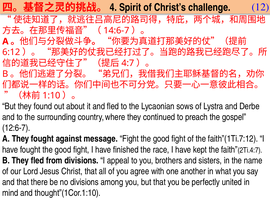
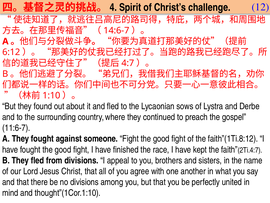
12:6-7: 12:6-7 -> 11:6-7
message: message -> someone
faith”(1Ti.7:12: faith”(1Ti.7:12 -> faith”(1Ti.8:12
